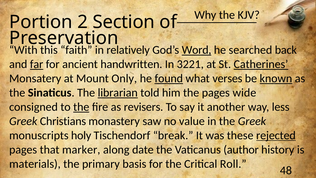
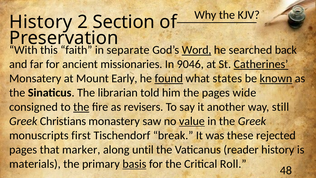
Portion at (41, 22): Portion -> History
relatively: relatively -> separate
far underline: present -> none
handwritten: handwritten -> missionaries
3221: 3221 -> 9046
Only: Only -> Early
verses: verses -> states
librarian underline: present -> none
less: less -> still
value underline: none -> present
holy: holy -> first
rejected underline: present -> none
date: date -> until
author: author -> reader
basis underline: none -> present
